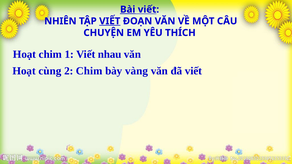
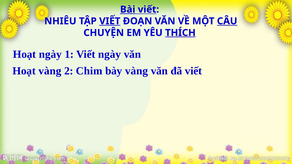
NHIÊN: NHIÊN -> NHIÊU
CÂU underline: none -> present
THÍCH underline: none -> present
Hoạt chim: chim -> ngày
Viết nhau: nhau -> ngày
Hoạt cùng: cùng -> vàng
